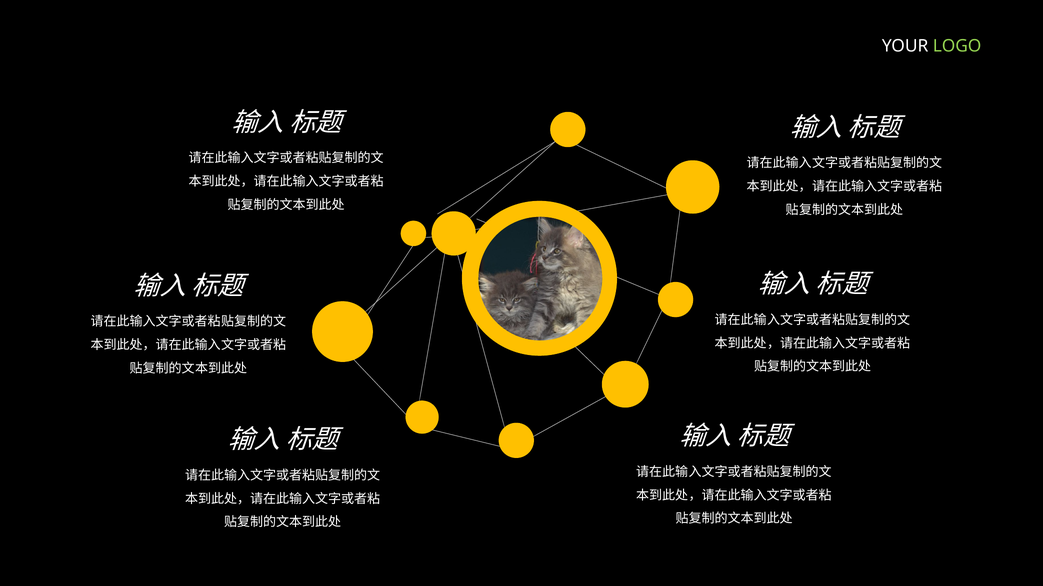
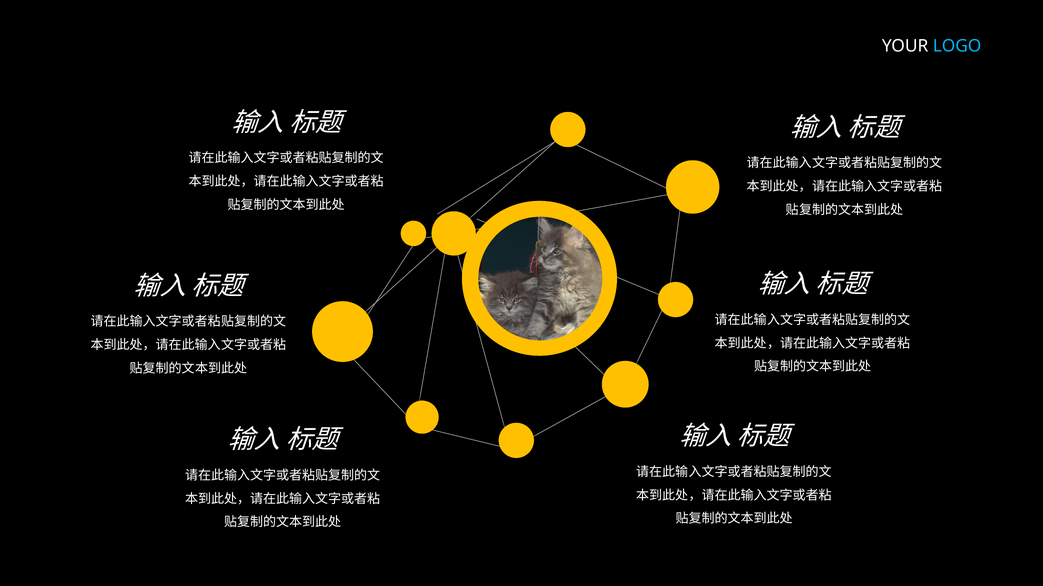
LOGO colour: light green -> light blue
